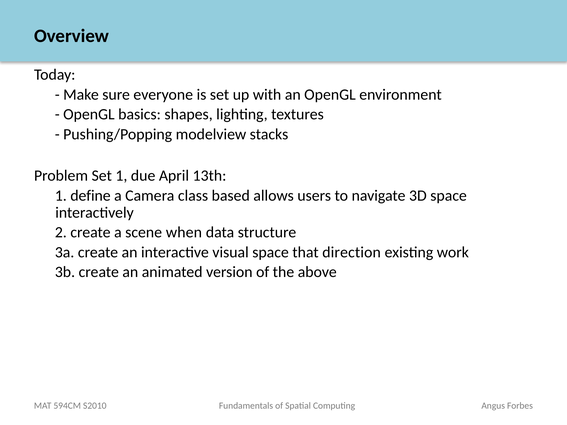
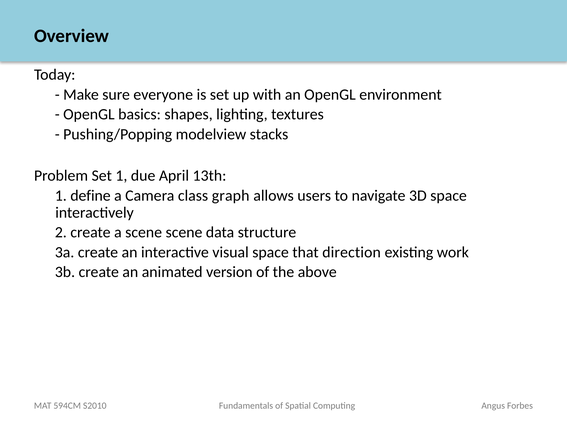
based: based -> graph
scene when: when -> scene
